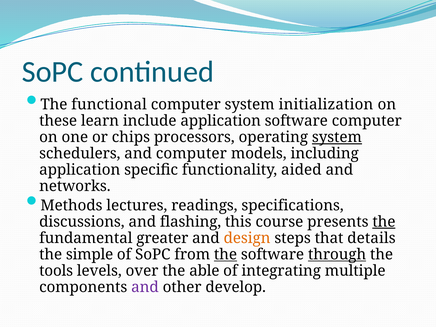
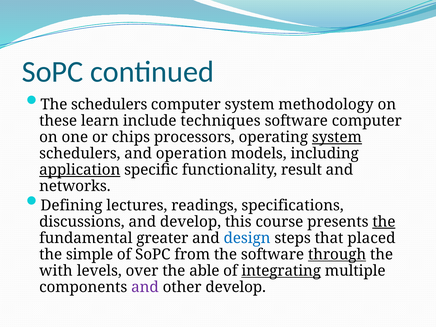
The functional: functional -> schedulers
initialization: initialization -> methodology
include application: application -> techniques
and computer: computer -> operation
application at (80, 170) underline: none -> present
aided: aided -> result
Methods: Methods -> Defining
and flashing: flashing -> develop
design colour: orange -> blue
details: details -> placed
the at (225, 254) underline: present -> none
tools: tools -> with
integrating underline: none -> present
